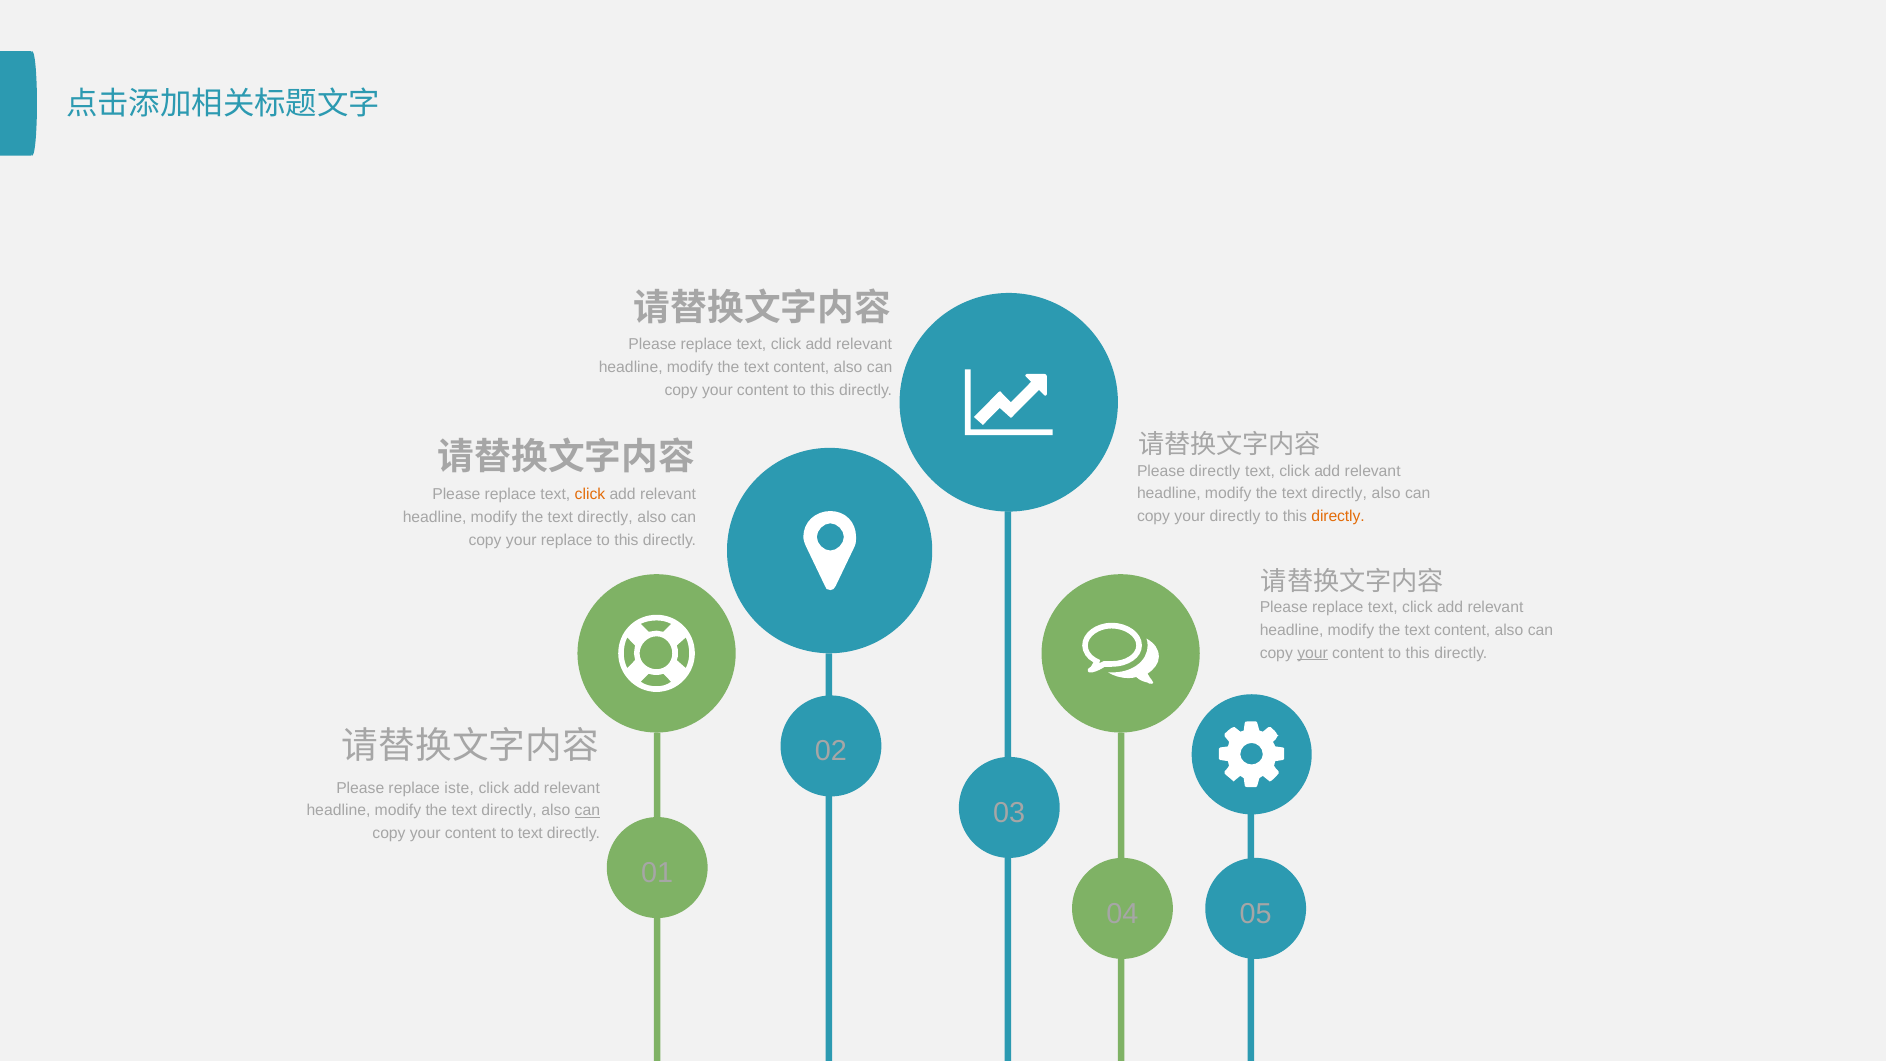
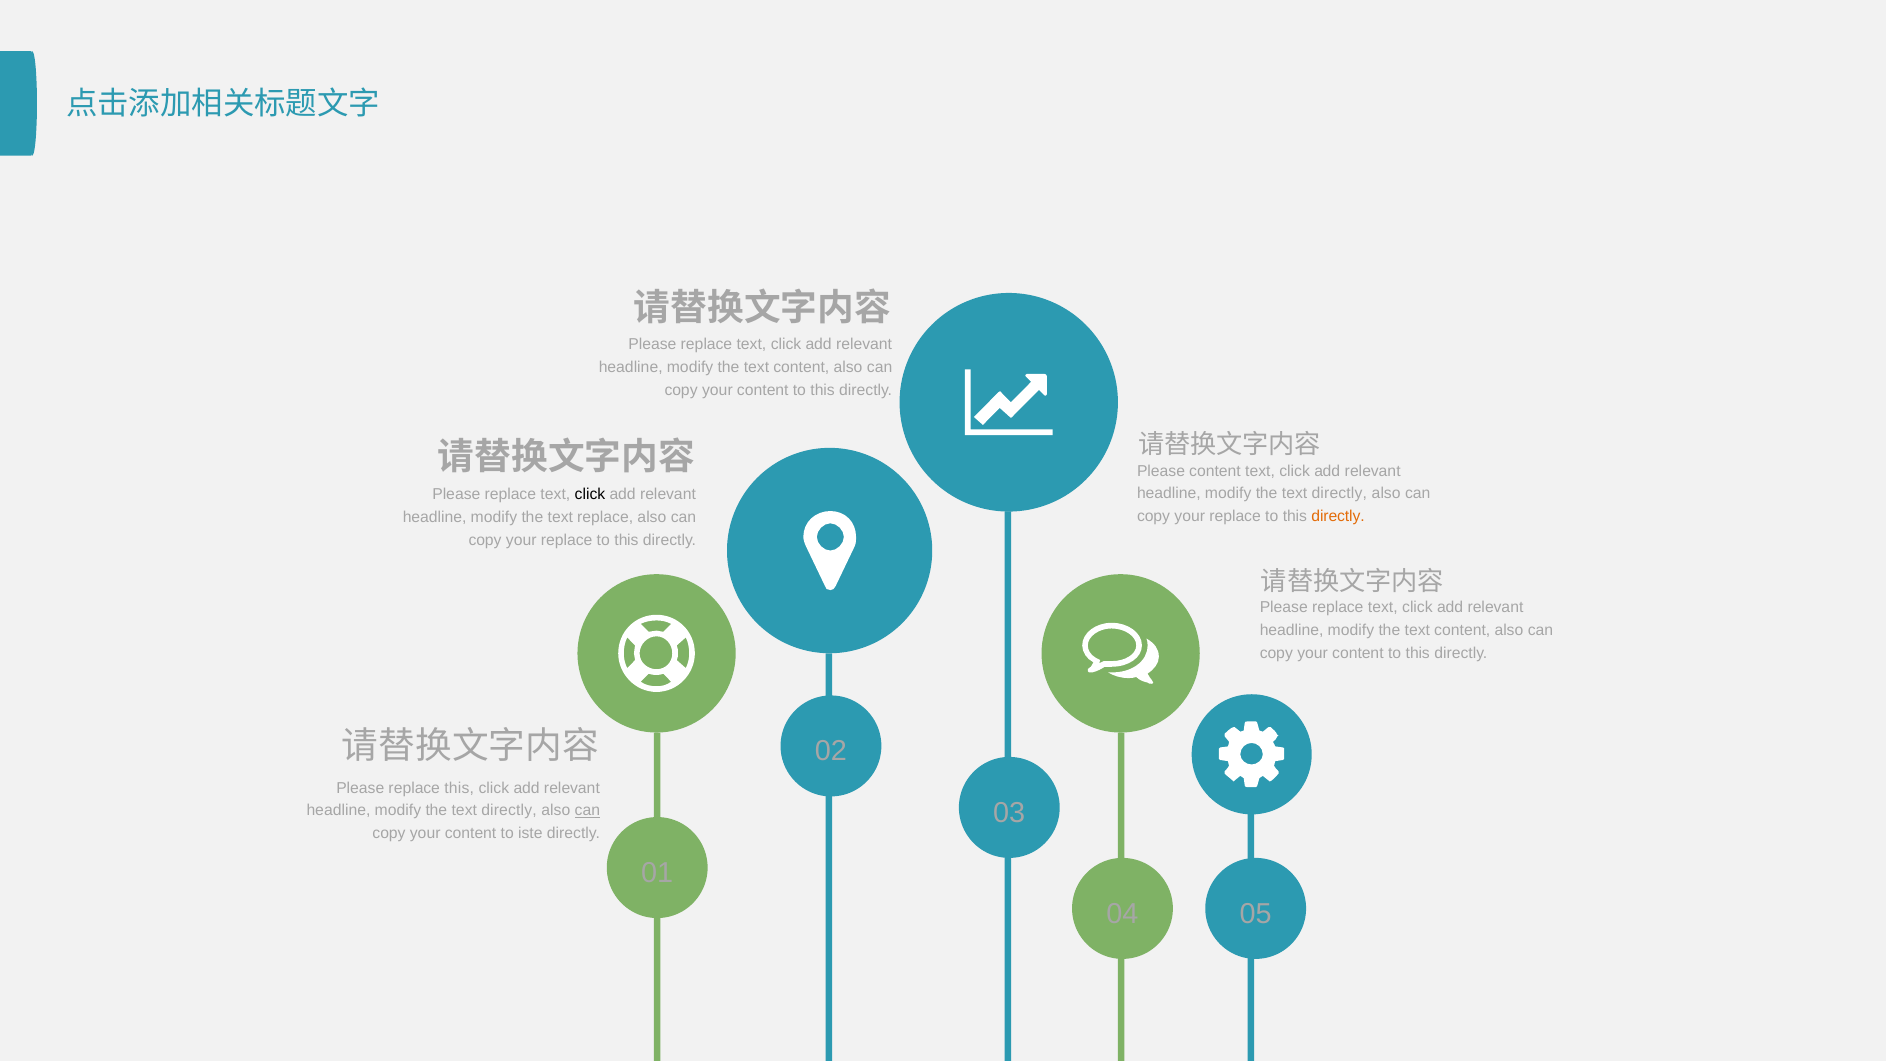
Please directly: directly -> content
click at (590, 495) colour: orange -> black
directly at (1235, 516): directly -> replace
directly at (605, 517): directly -> replace
your at (1313, 653) underline: present -> none
replace iste: iste -> this
to text: text -> iste
